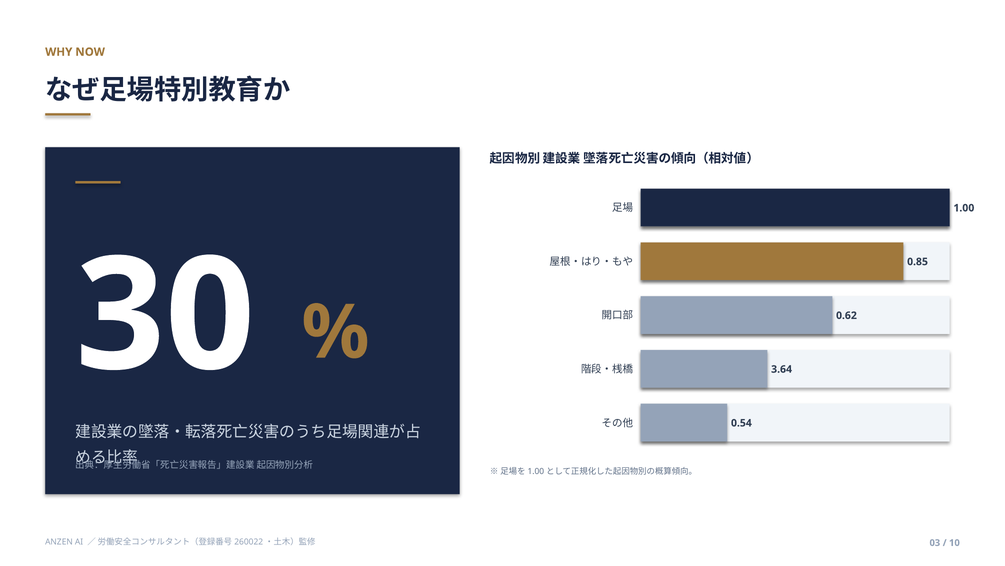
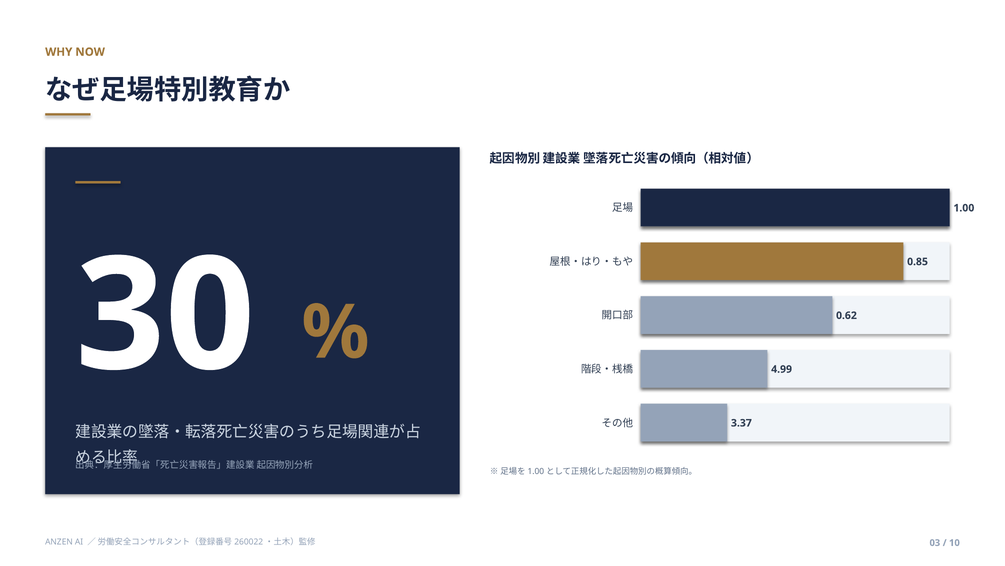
3.64: 3.64 -> 4.99
0.54: 0.54 -> 3.37
